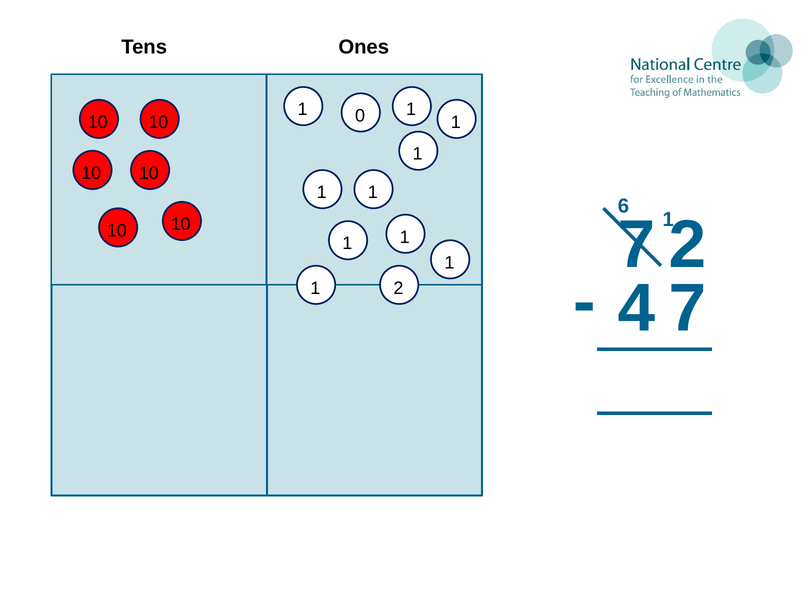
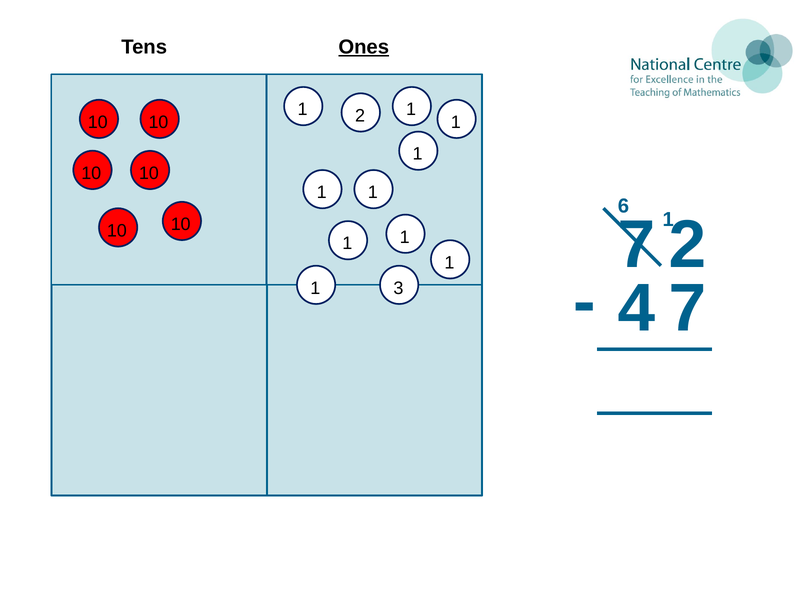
Ones underline: none -> present
0: 0 -> 2
2: 2 -> 3
